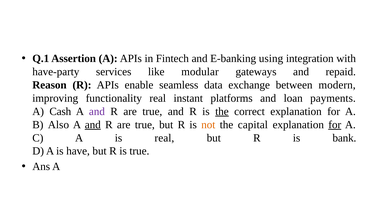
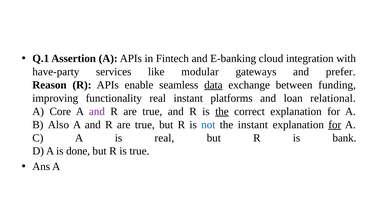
using: using -> cloud
repaid: repaid -> prefer
data underline: none -> present
modern: modern -> funding
payments: payments -> relational
Cash: Cash -> Core
and at (93, 124) underline: present -> none
not colour: orange -> blue
the capital: capital -> instant
have: have -> done
